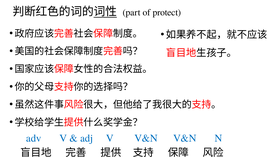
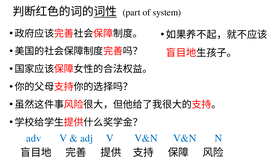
protect: protect -> system
